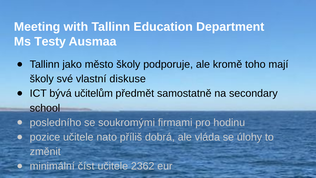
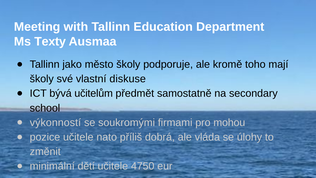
Testy: Testy -> Texty
posledního: posledního -> výkonností
hodinu: hodinu -> mohou
číst: číst -> dětí
2362: 2362 -> 4750
